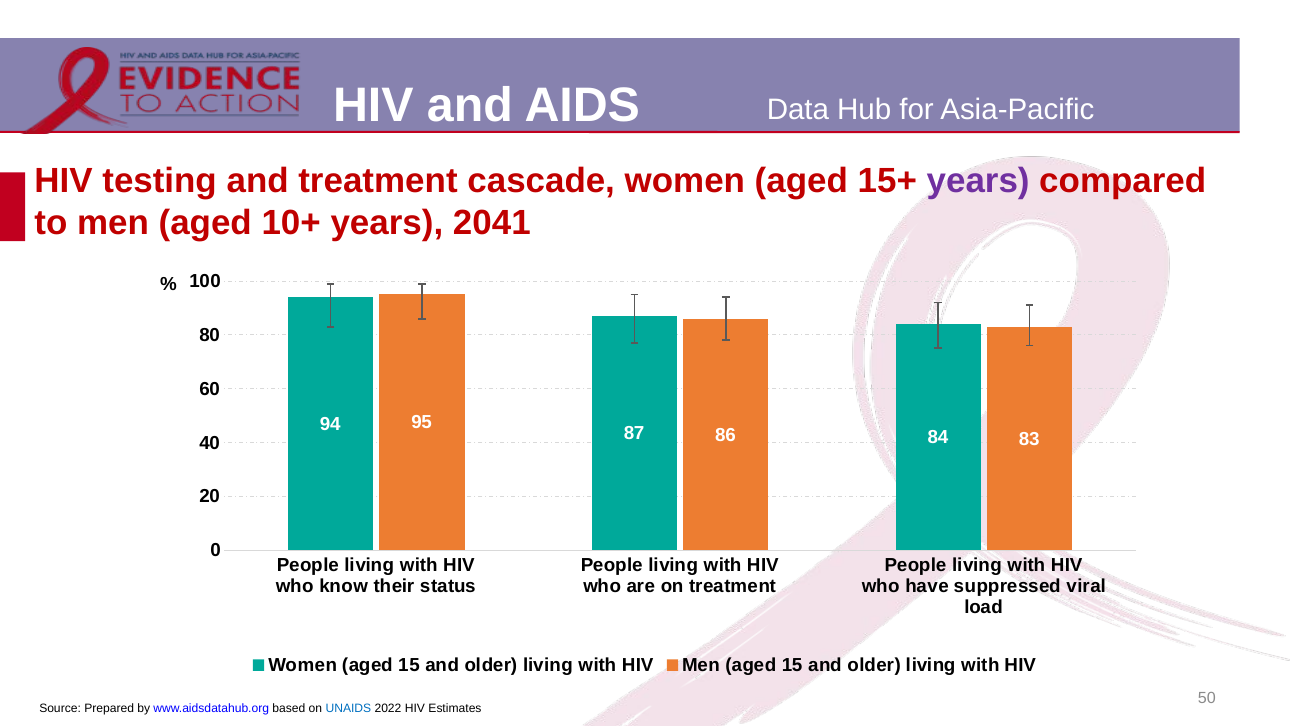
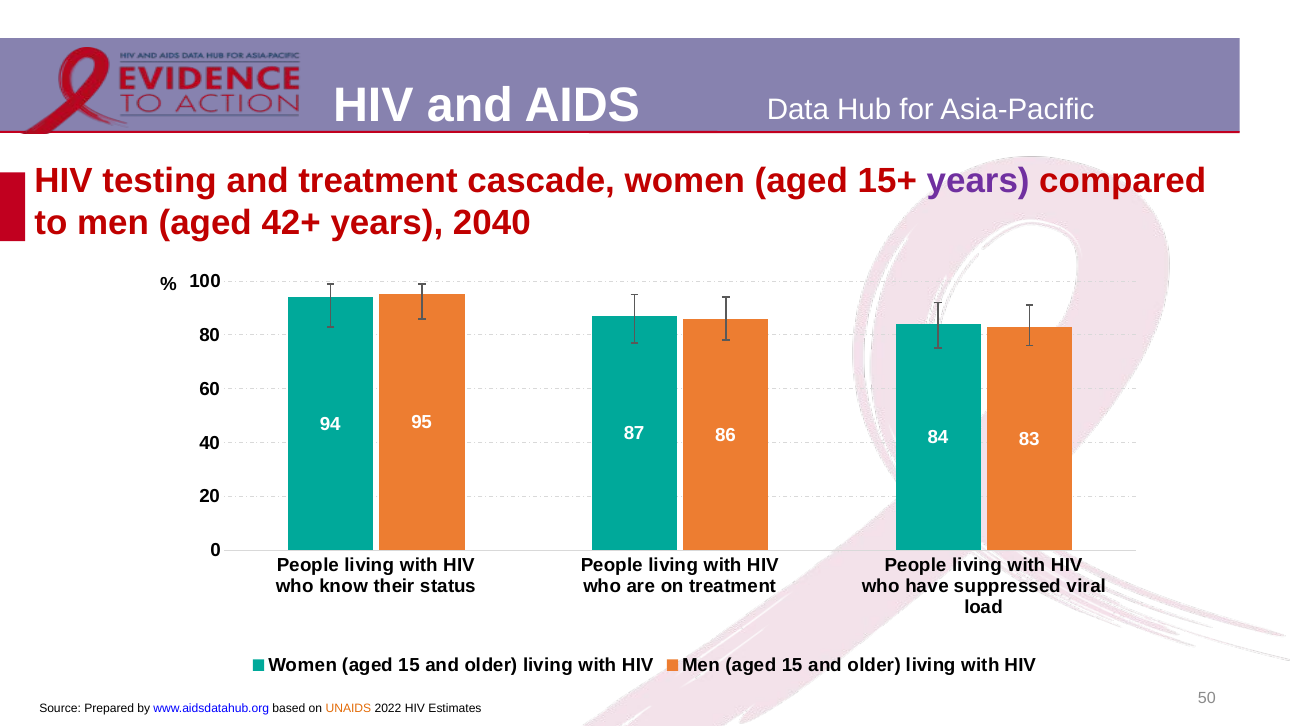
10+: 10+ -> 42+
2041: 2041 -> 2040
UNAIDS colour: blue -> orange
